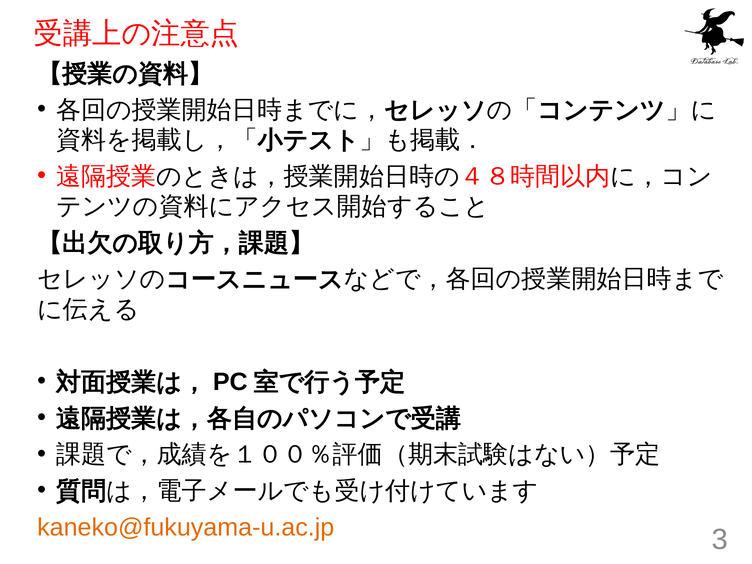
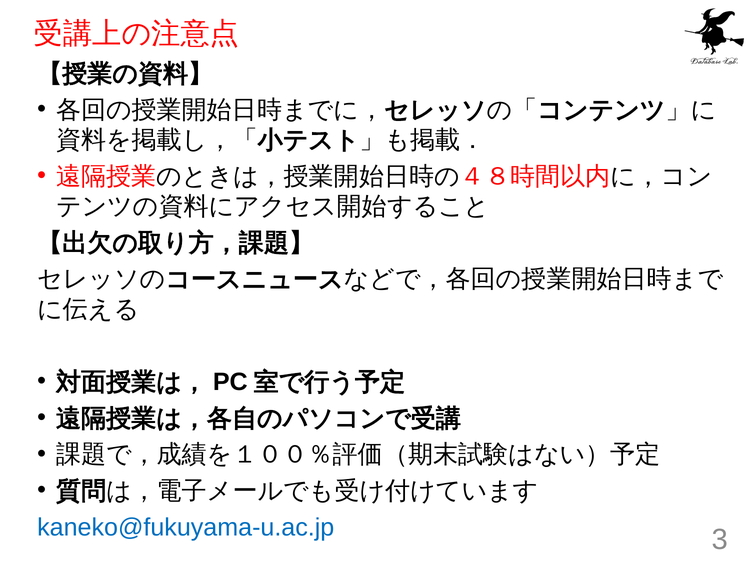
kaneko@fukuyama-u.ac.jp colour: orange -> blue
